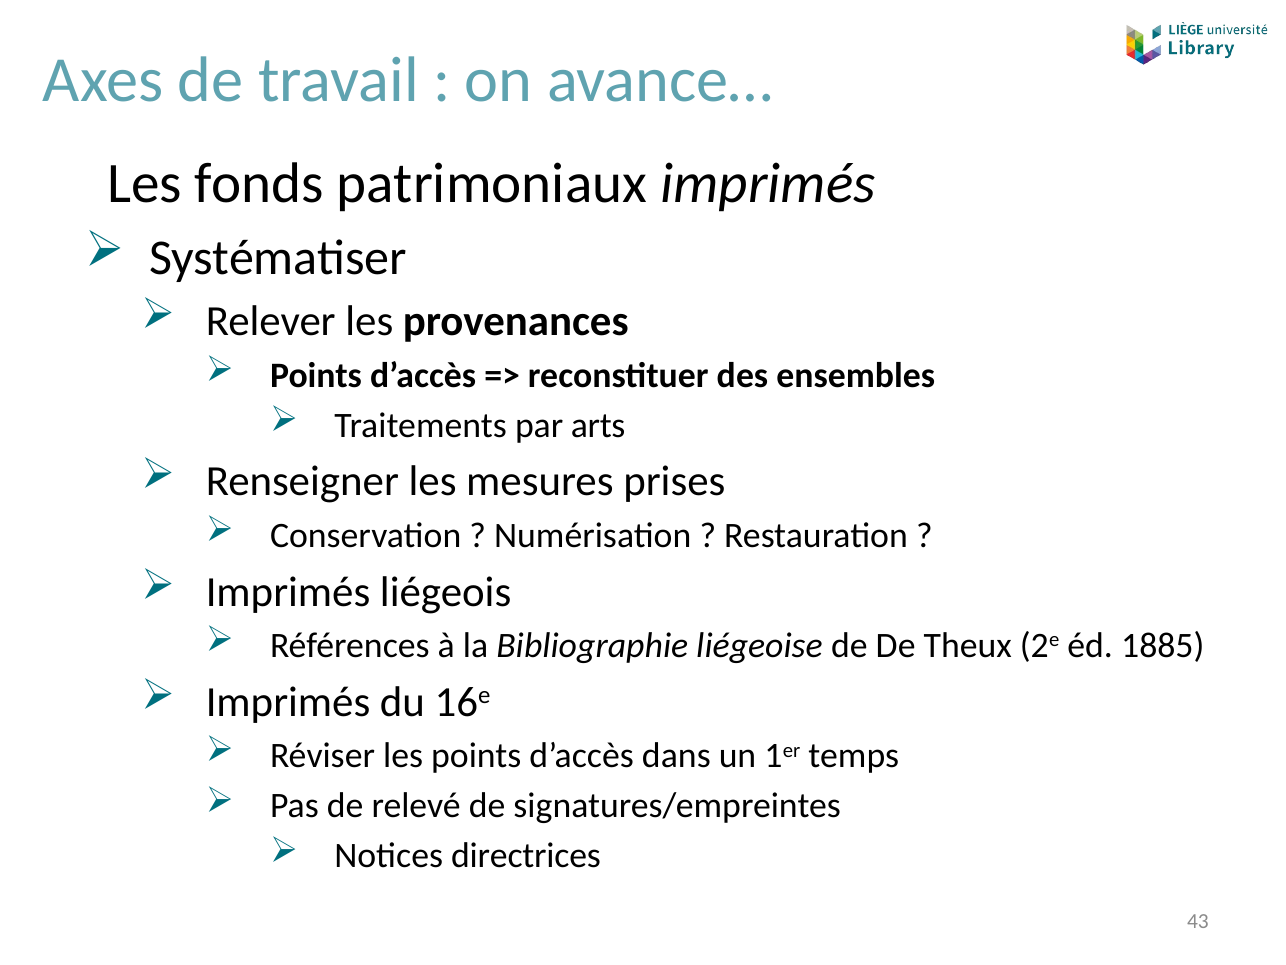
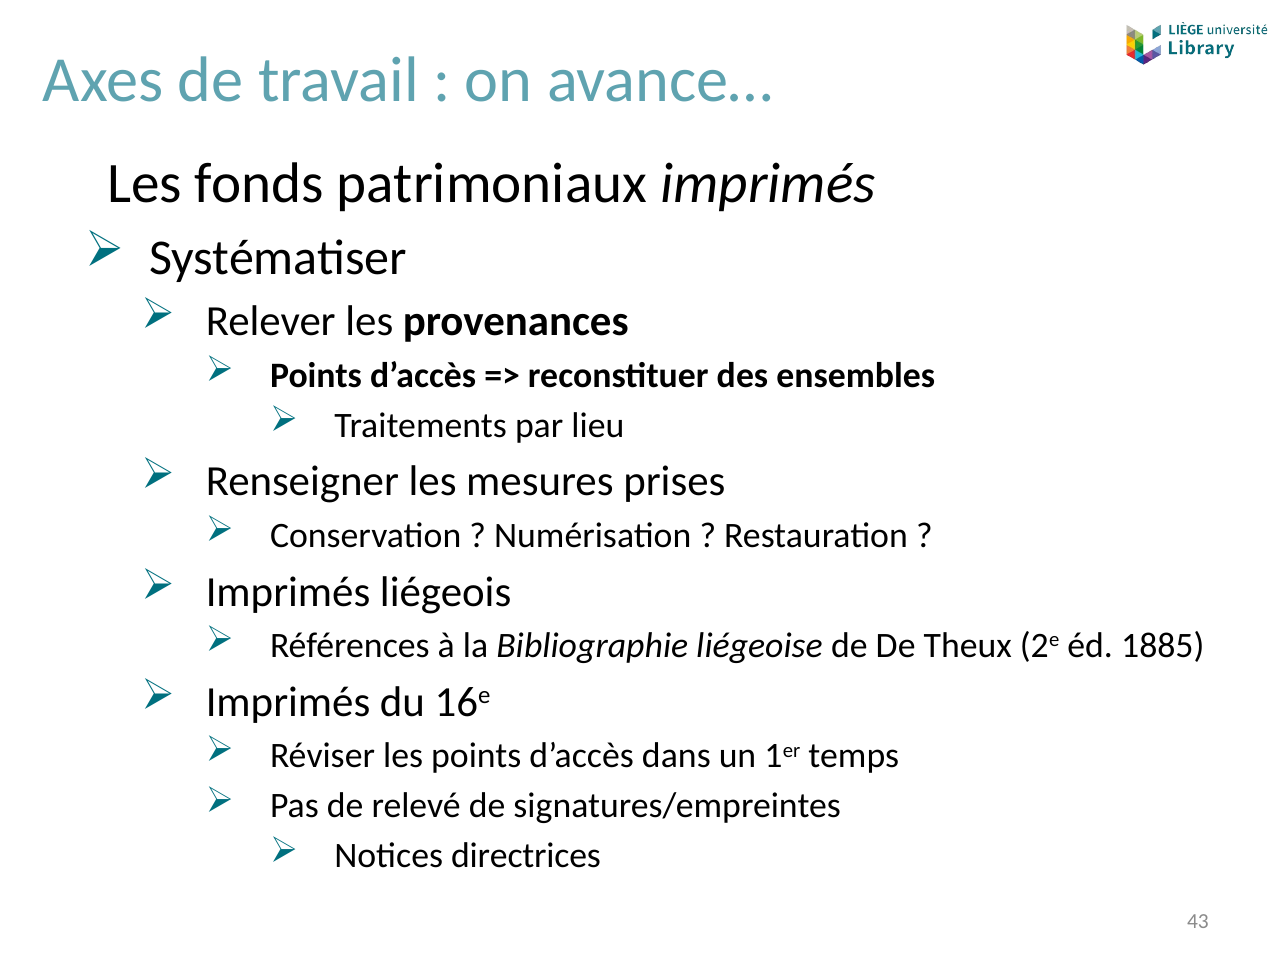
arts: arts -> lieu
